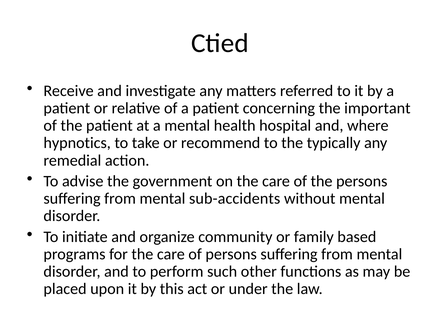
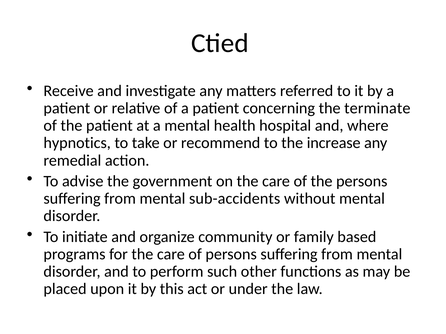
important: important -> terminate
typically: typically -> increase
